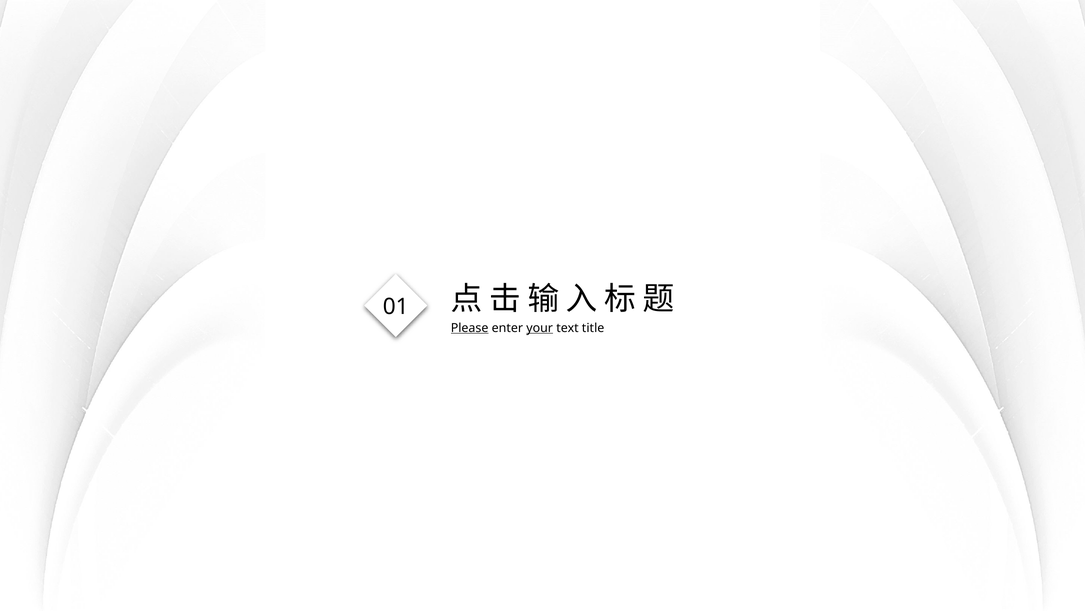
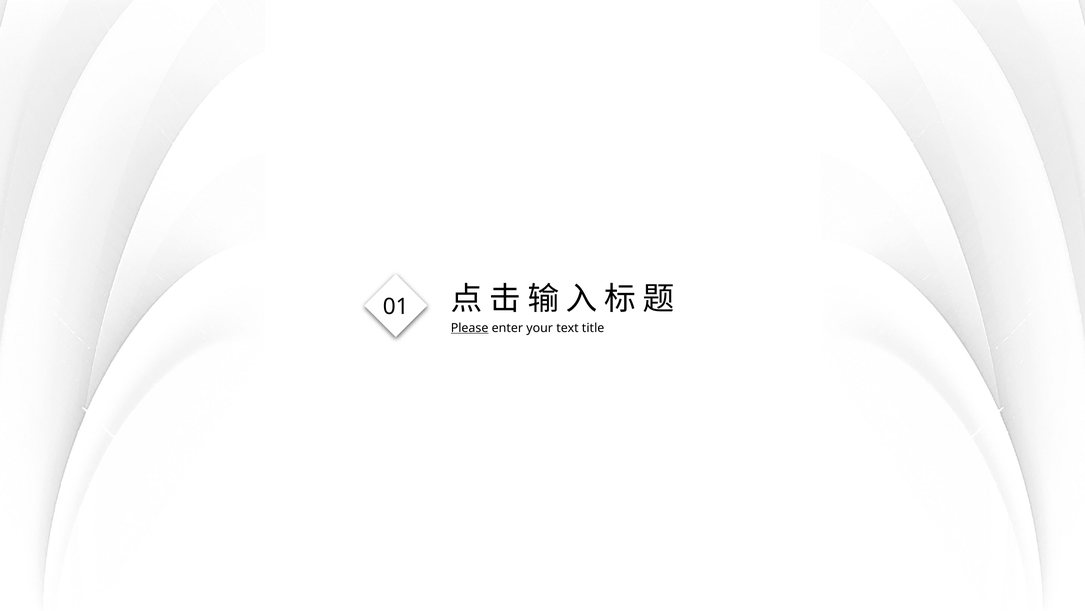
your underline: present -> none
